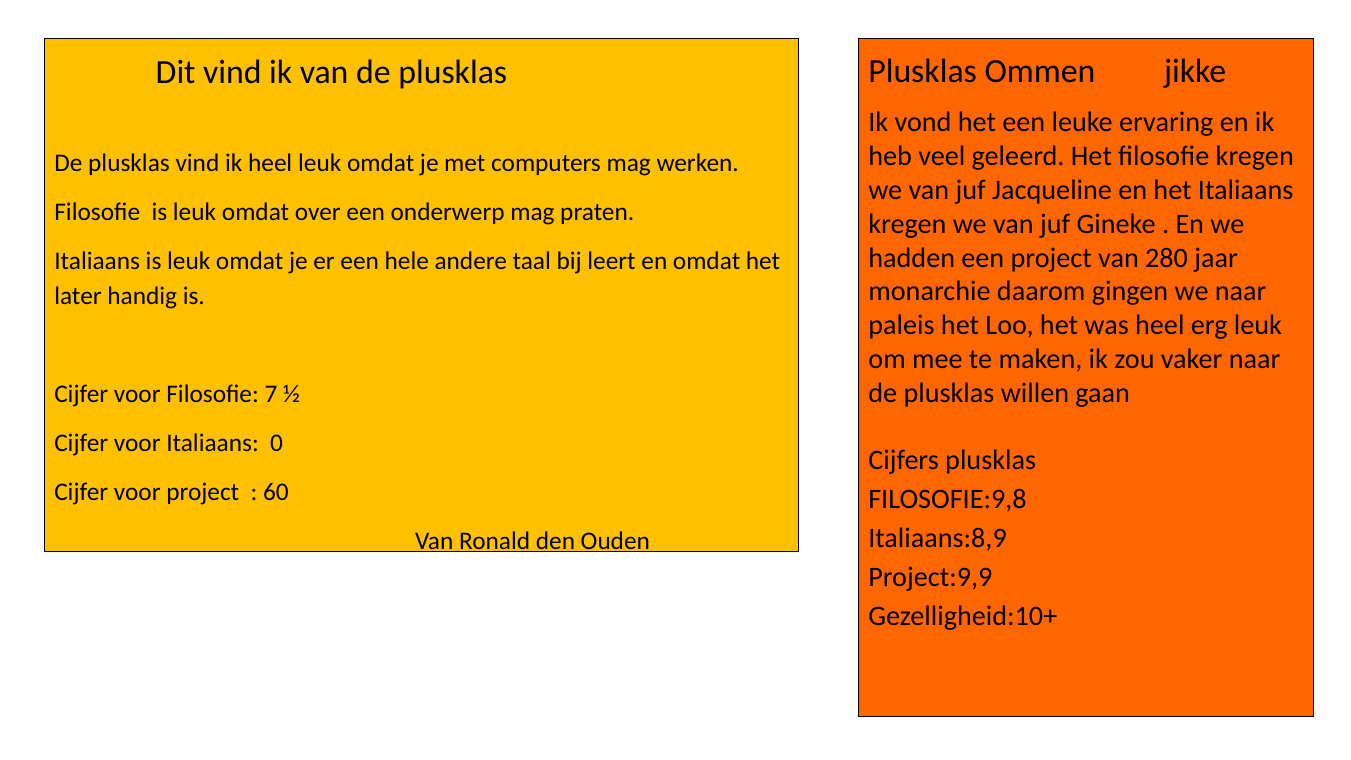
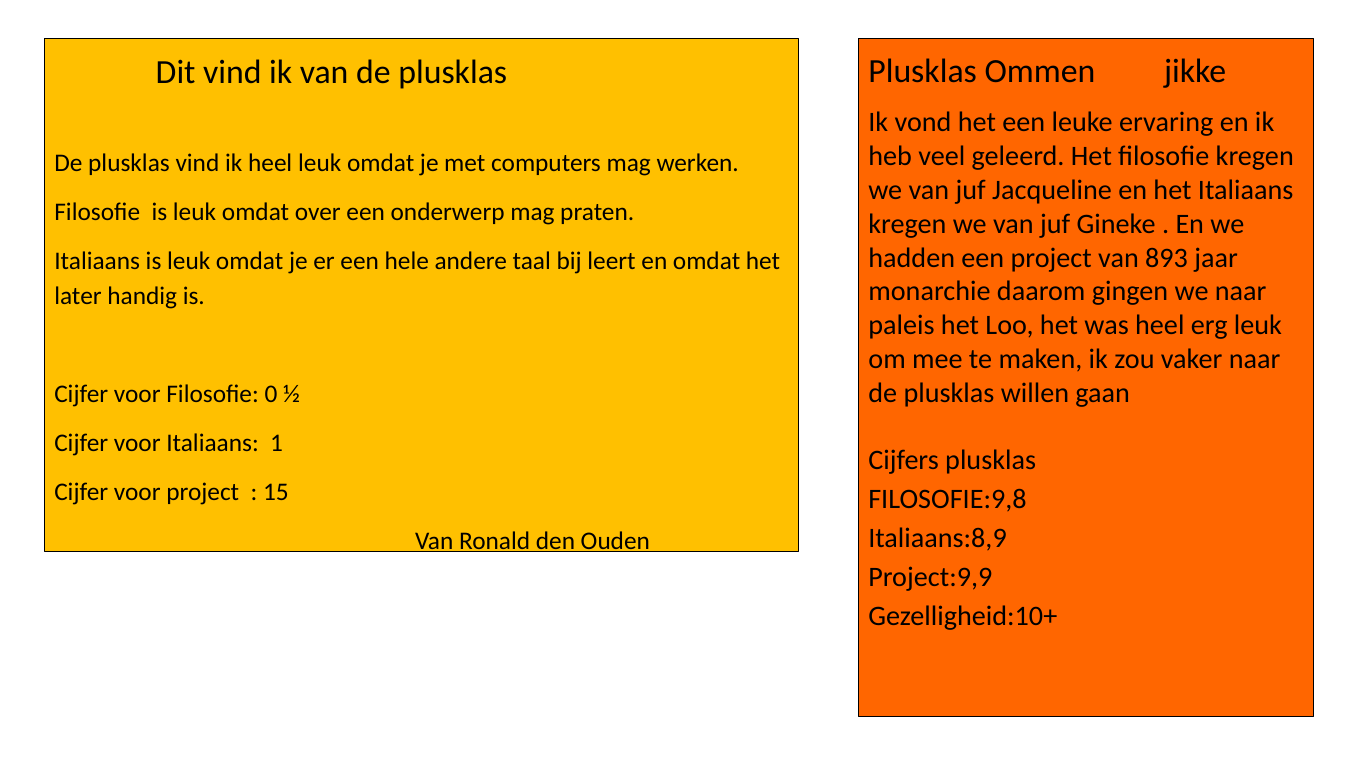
280: 280 -> 893
7: 7 -> 0
0: 0 -> 1
60: 60 -> 15
